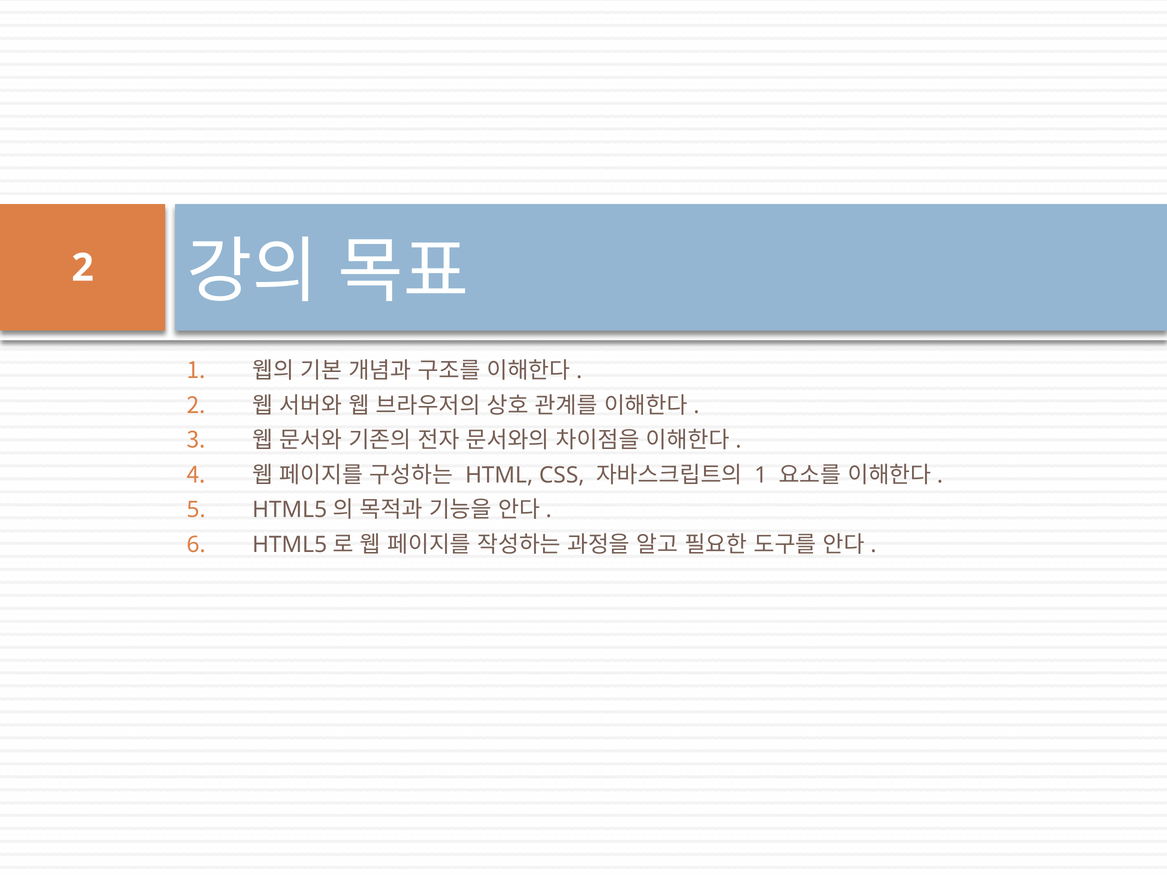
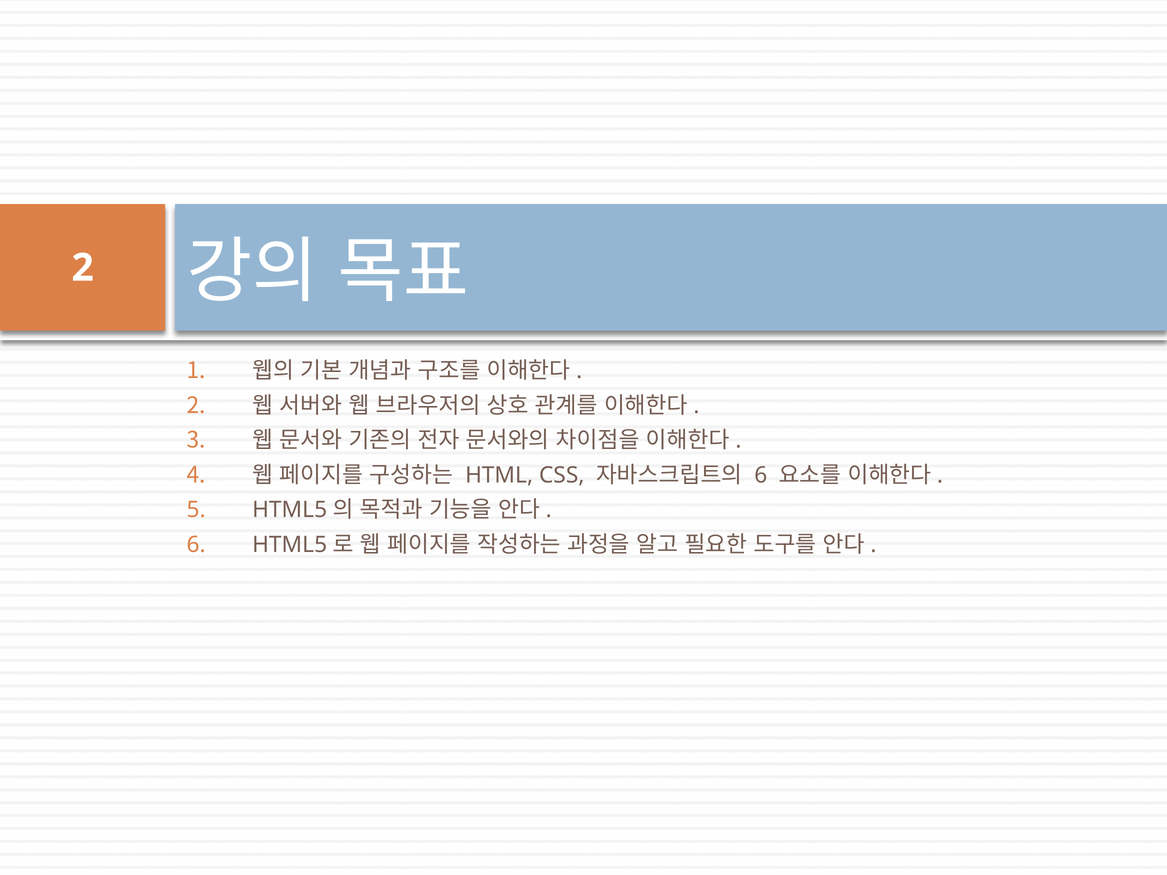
1 at (761, 475): 1 -> 6
